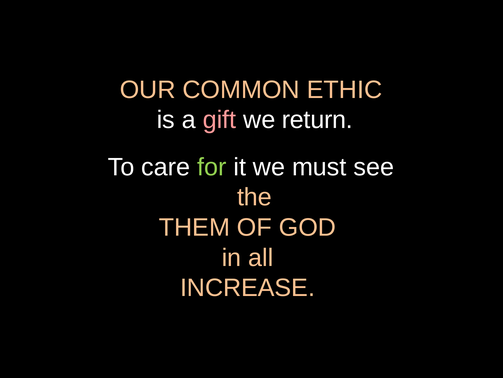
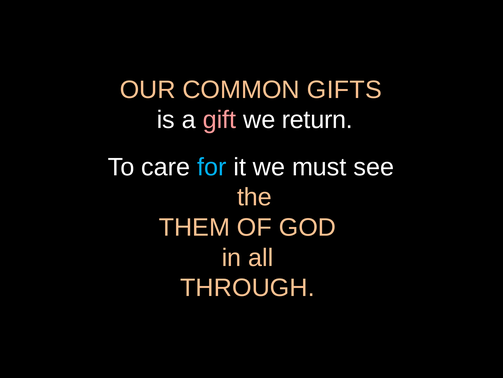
ETHIC: ETHIC -> GIFTS
for colour: light green -> light blue
INCREASE: INCREASE -> THROUGH
